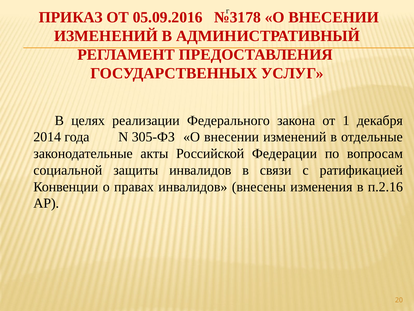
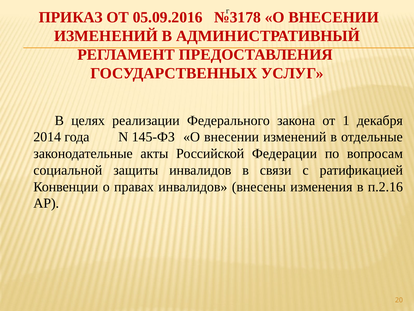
305-ФЗ: 305-ФЗ -> 145-ФЗ
